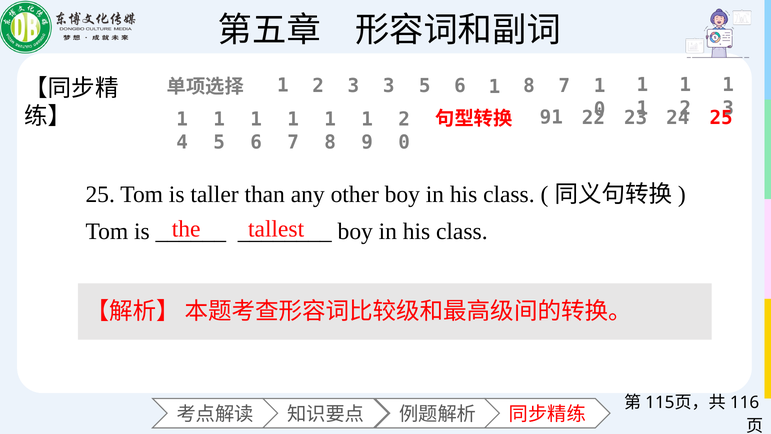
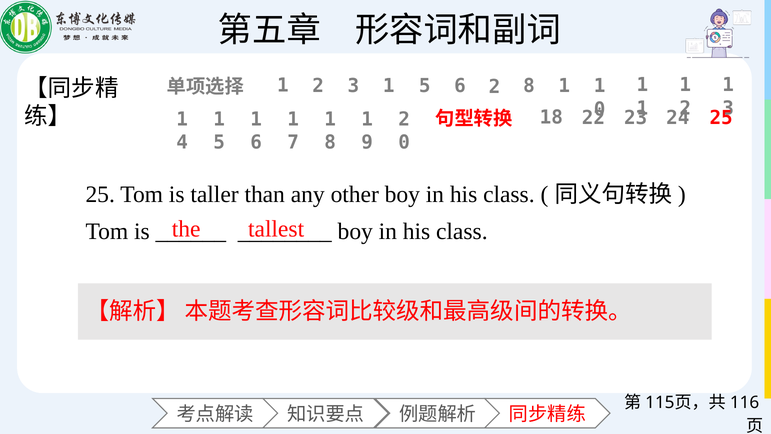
2 3 3: 3 -> 1
5 6 1: 1 -> 2
7 at (564, 86): 7 -> 1
91: 91 -> 18
